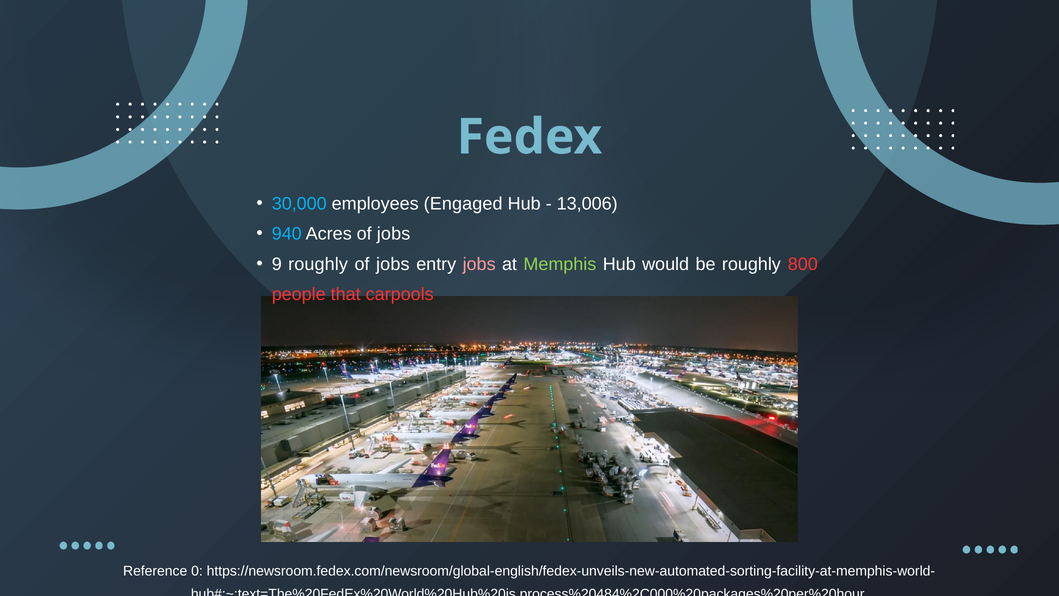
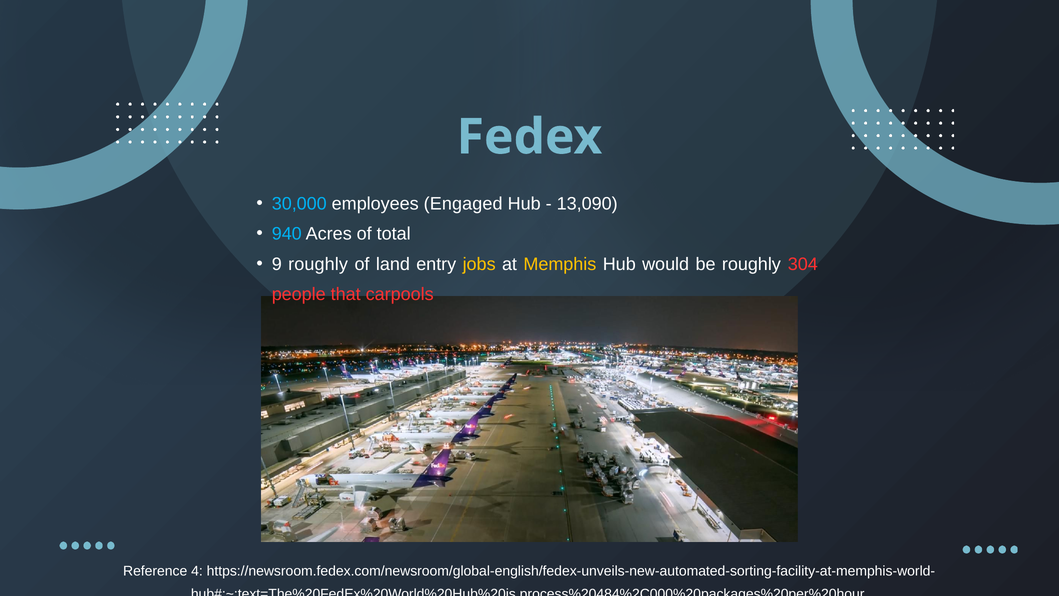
13,006: 13,006 -> 13,090
Acres of jobs: jobs -> total
jobs at (393, 264): jobs -> land
jobs at (479, 264) colour: pink -> yellow
Memphis colour: light green -> yellow
800: 800 -> 304
0: 0 -> 4
